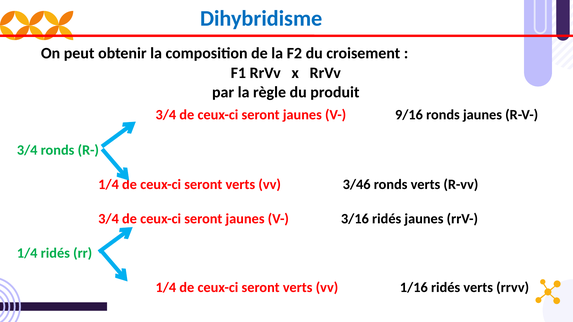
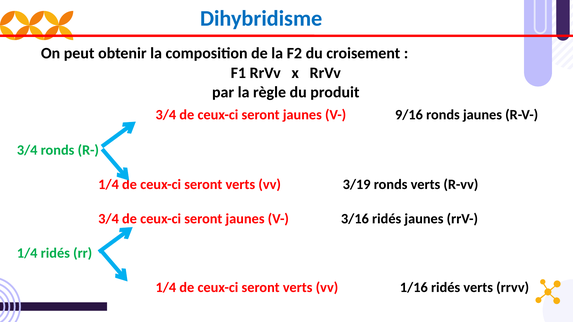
3/46: 3/46 -> 3/19
